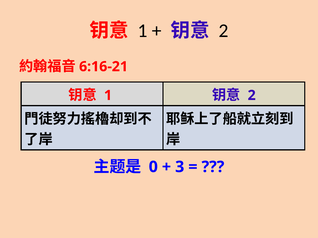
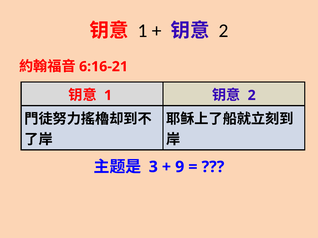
0: 0 -> 3
3: 3 -> 9
